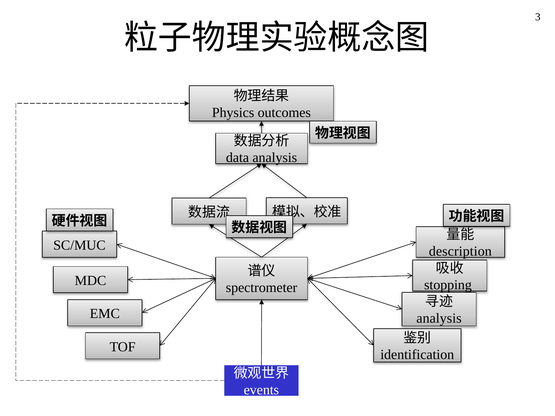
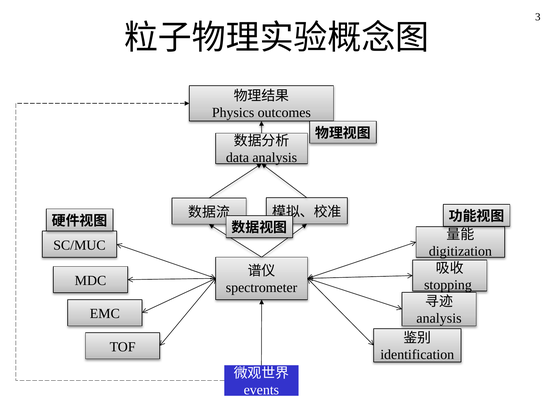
description: description -> digitization
